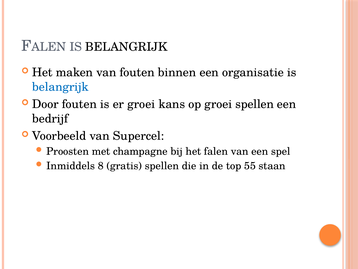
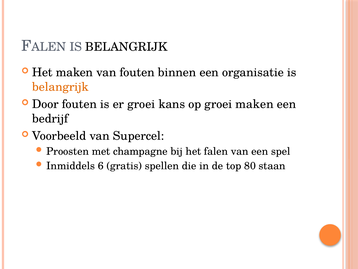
belangrijk at (60, 87) colour: blue -> orange
groei spellen: spellen -> maken
8: 8 -> 6
55: 55 -> 80
